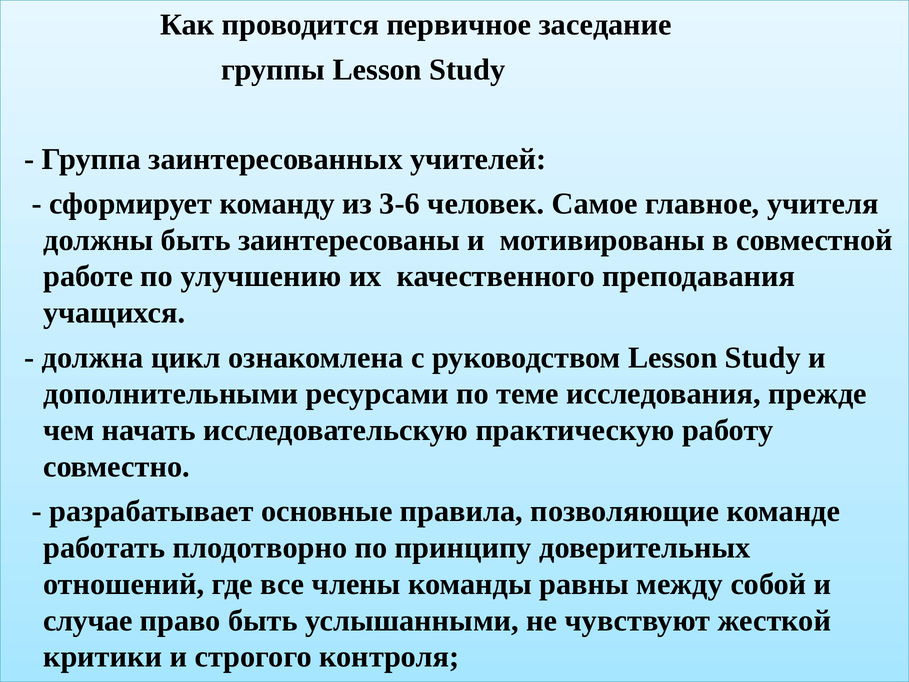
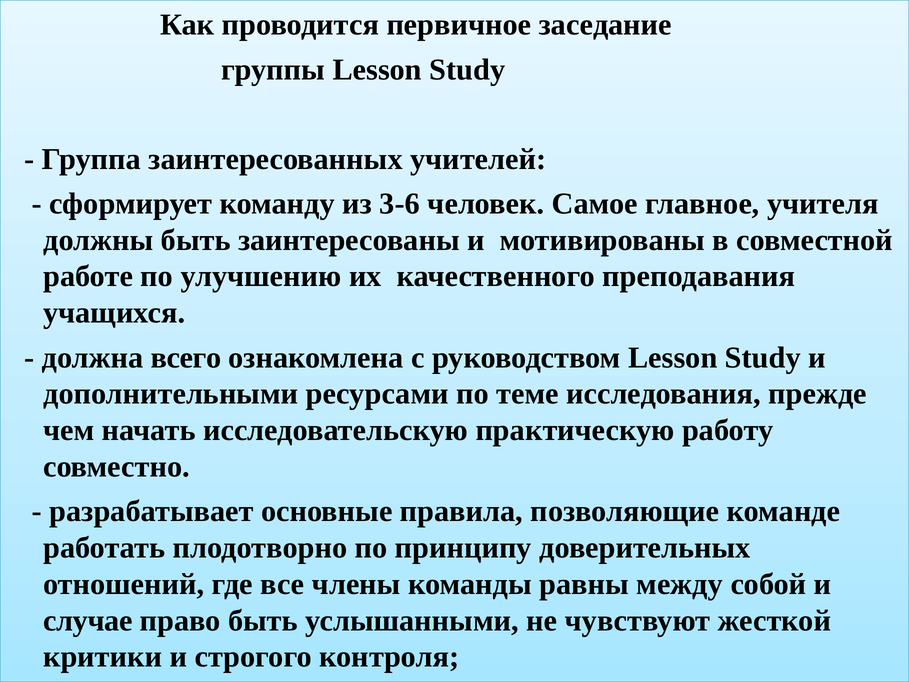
цикл: цикл -> всего
